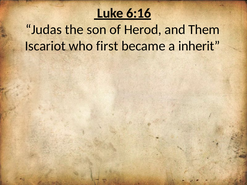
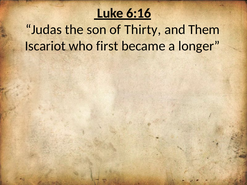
Herod: Herod -> Thirty
inherit: inherit -> longer
